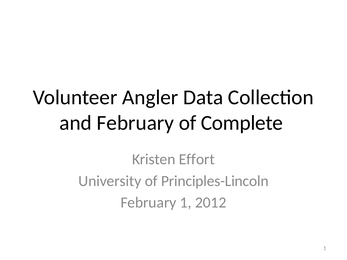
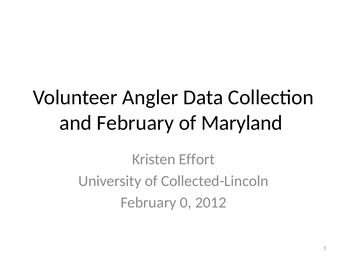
Complete: Complete -> Maryland
Principles-Lincoln: Principles-Lincoln -> Collected-Lincoln
February 1: 1 -> 0
